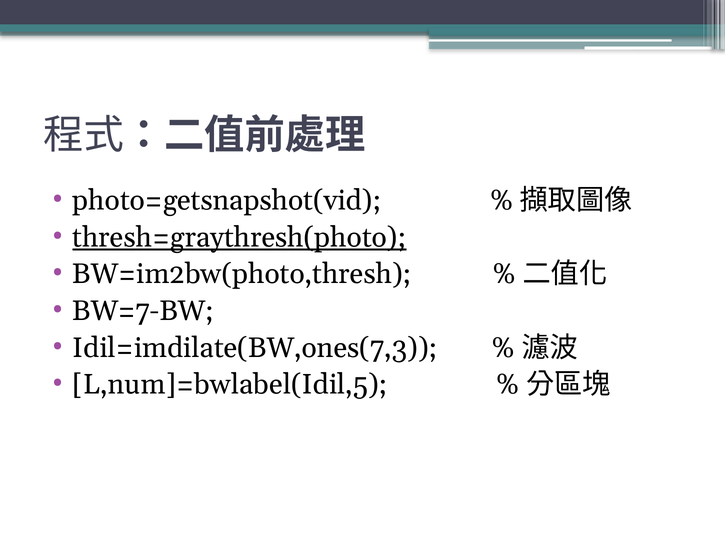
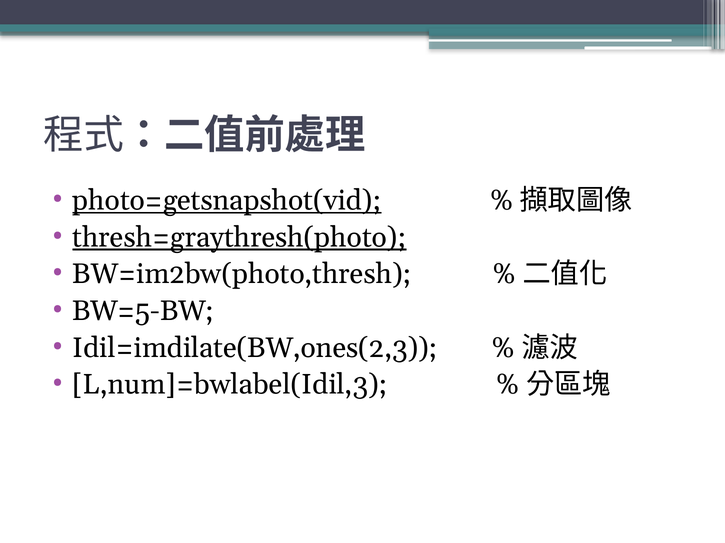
photo=getsnapshot(vid underline: none -> present
BW=7-BW: BW=7-BW -> BW=5-BW
Idil=imdilate(BW,ones(7,3: Idil=imdilate(BW,ones(7,3 -> Idil=imdilate(BW,ones(2,3
L,num]=bwlabel(Idil,5: L,num]=bwlabel(Idil,5 -> L,num]=bwlabel(Idil,3
